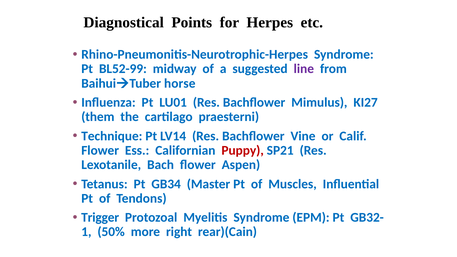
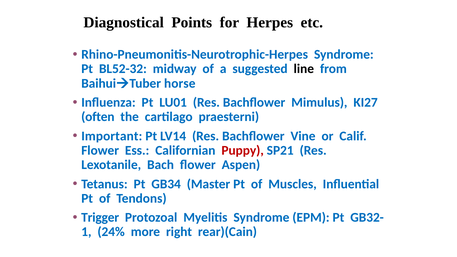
BL52-99: BL52-99 -> BL52-32
line colour: purple -> black
them: them -> often
Technique: Technique -> Important
50%: 50% -> 24%
